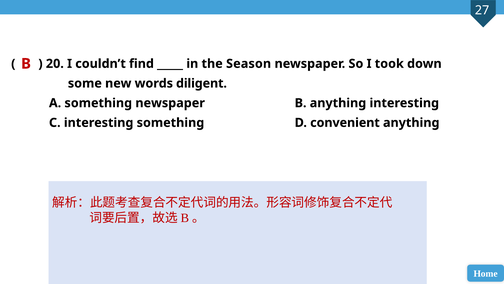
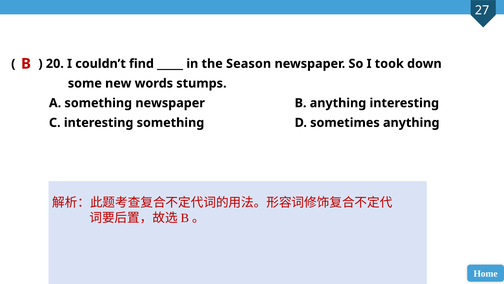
diligent: diligent -> stumps
convenient: convenient -> sometimes
